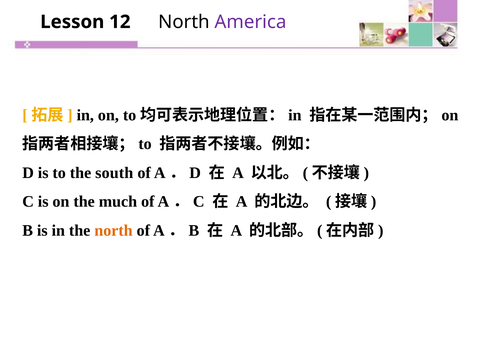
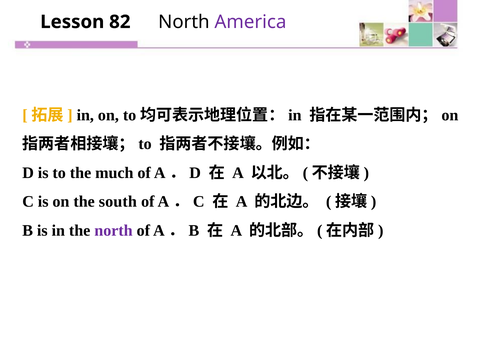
12: 12 -> 82
south: south -> much
much: much -> south
north at (113, 230) colour: orange -> purple
